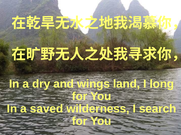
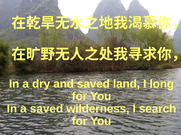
and wings: wings -> saved
